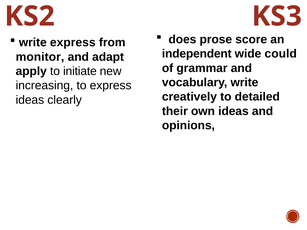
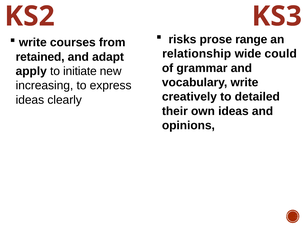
does: does -> risks
score: score -> range
write express: express -> courses
independent: independent -> relationship
monitor: monitor -> retained
